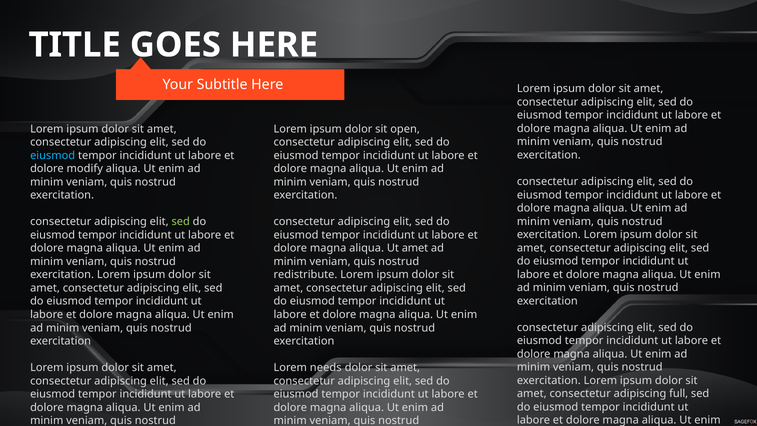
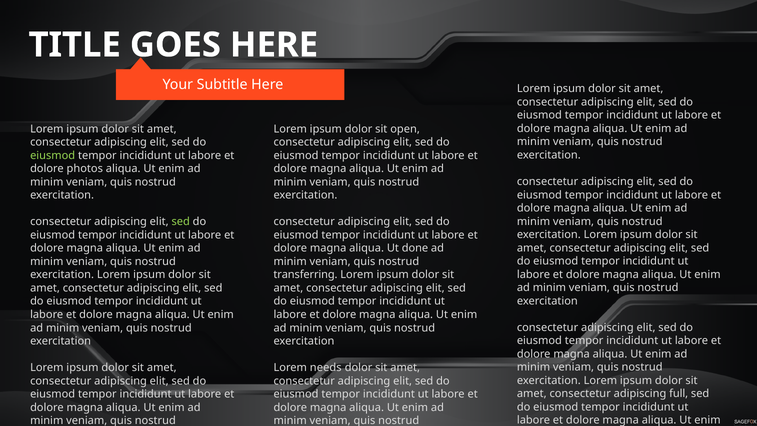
eiusmod at (53, 155) colour: light blue -> light green
modify: modify -> photos
Ut amet: amet -> done
redistribute: redistribute -> transferring
